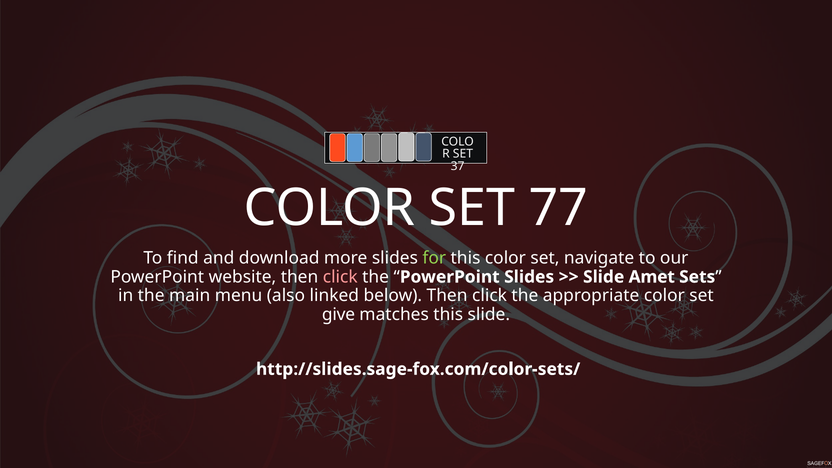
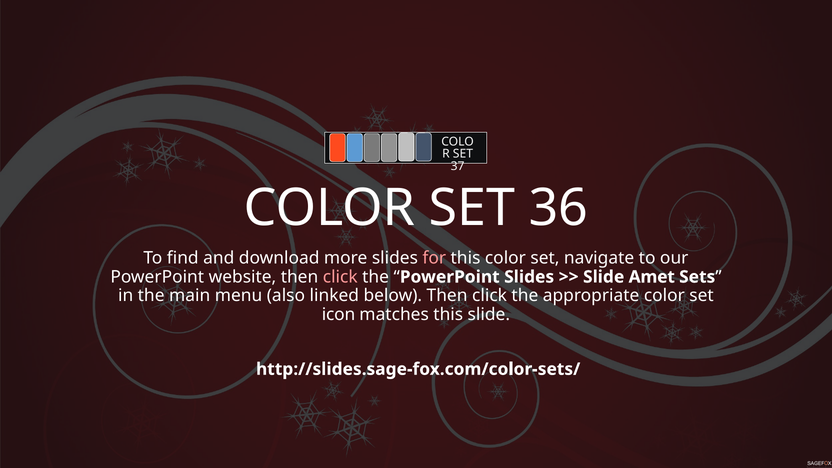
77: 77 -> 36
for colour: light green -> pink
give: give -> icon
